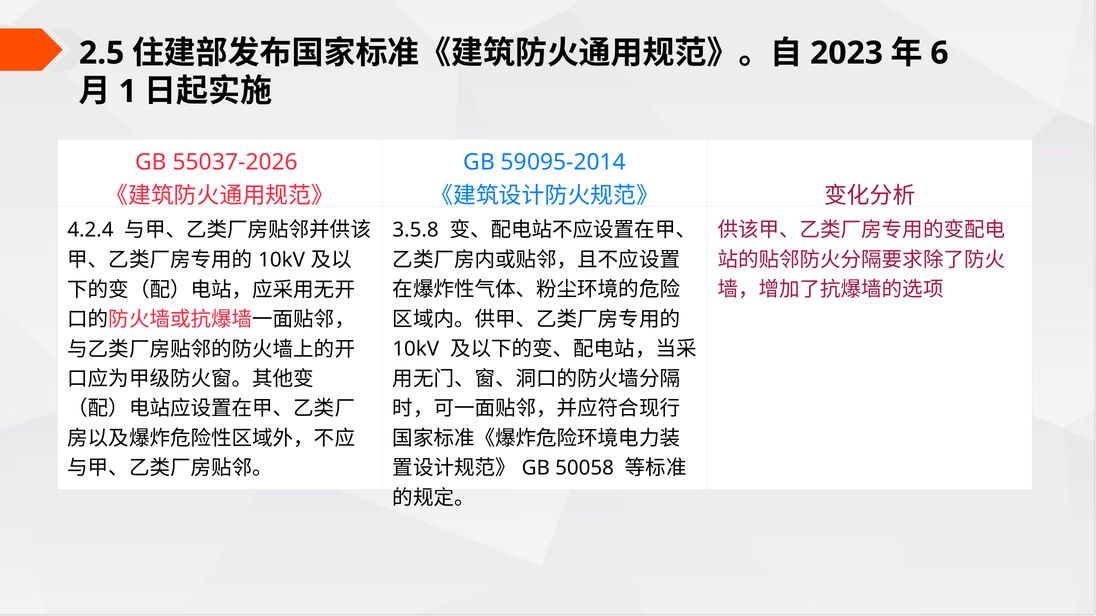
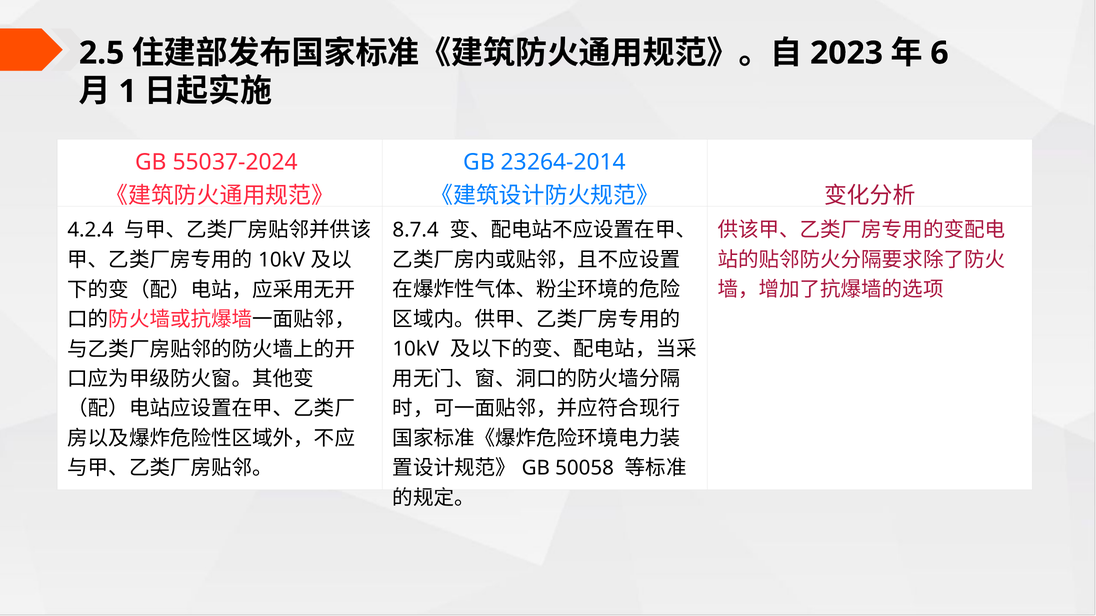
55037-2026: 55037-2026 -> 55037-2024
59095-2014: 59095-2014 -> 23264-2014
3.5.8: 3.5.8 -> 8.7.4
